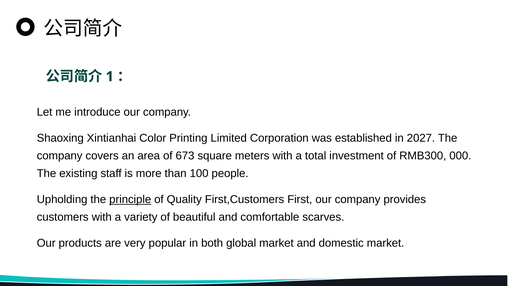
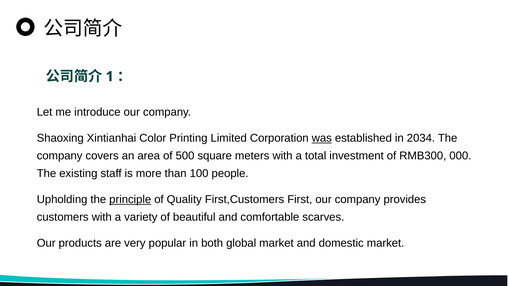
was underline: none -> present
2027: 2027 -> 2034
673: 673 -> 500
